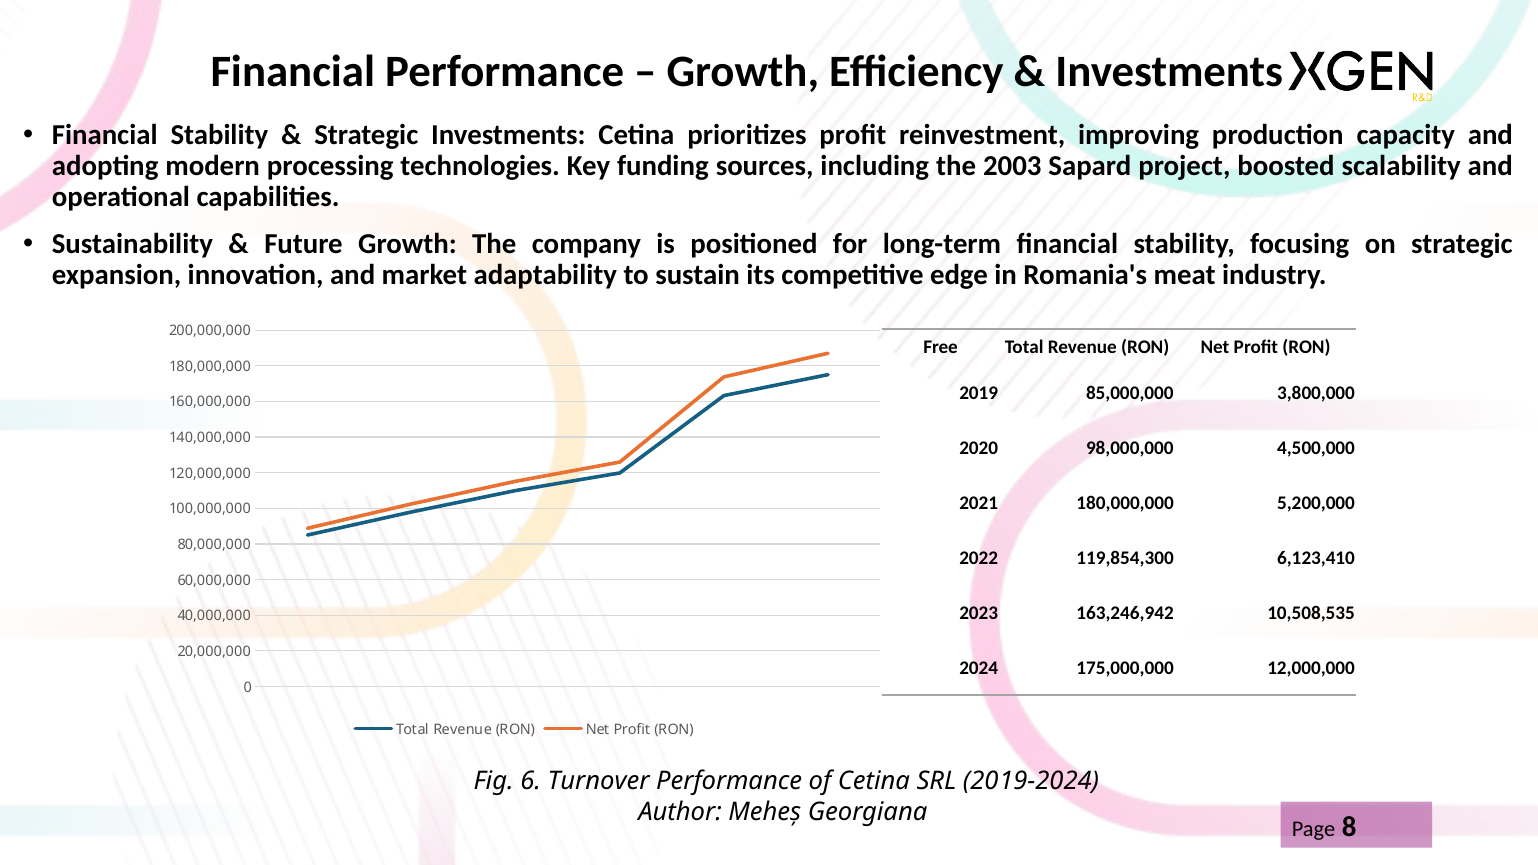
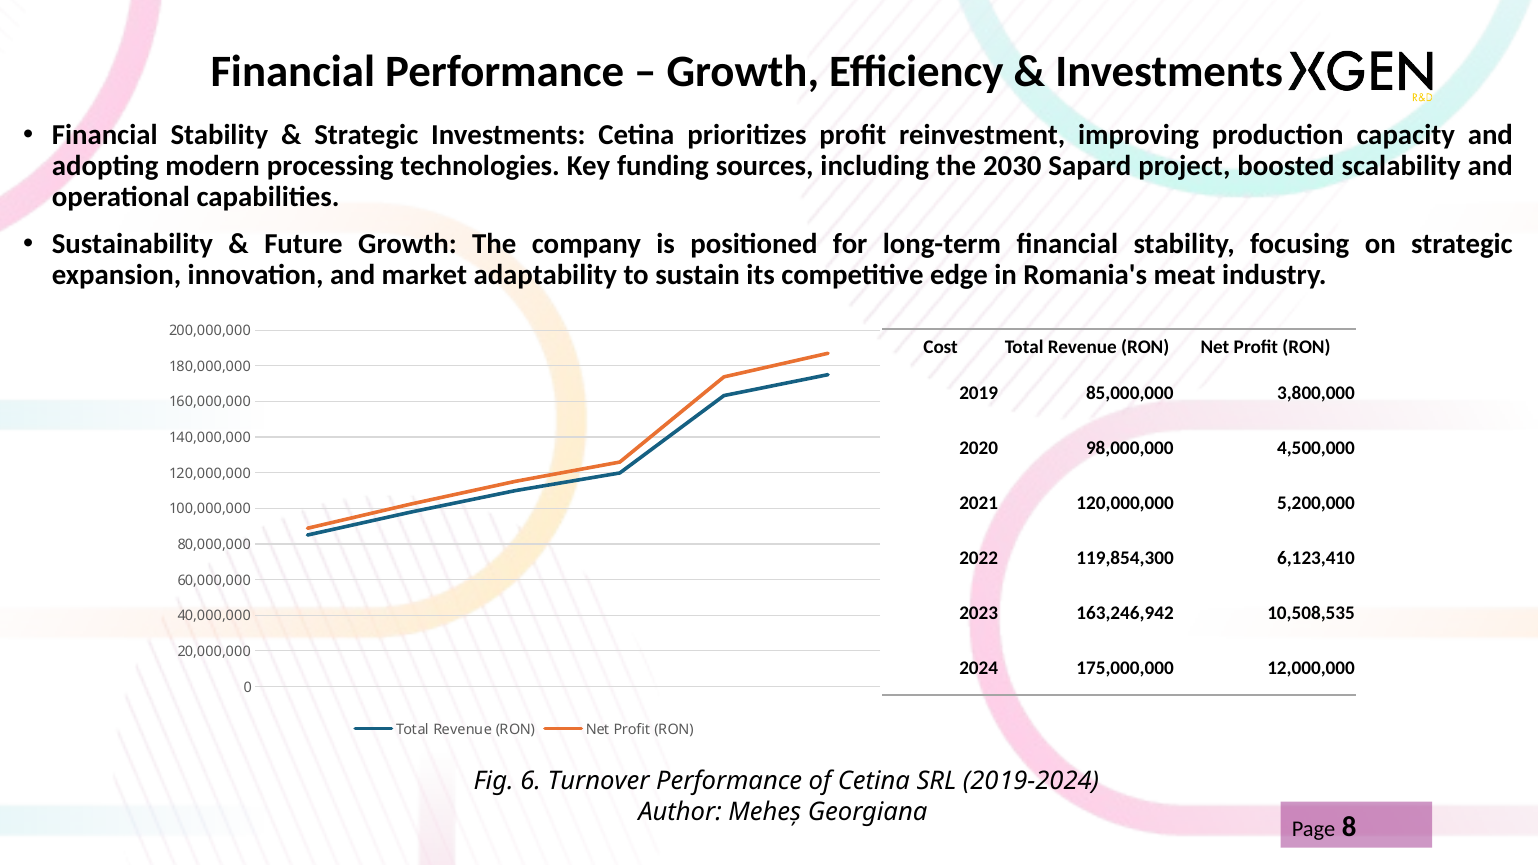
2003: 2003 -> 2030
Free: Free -> Cost
2021 180,000,000: 180,000,000 -> 120,000,000
